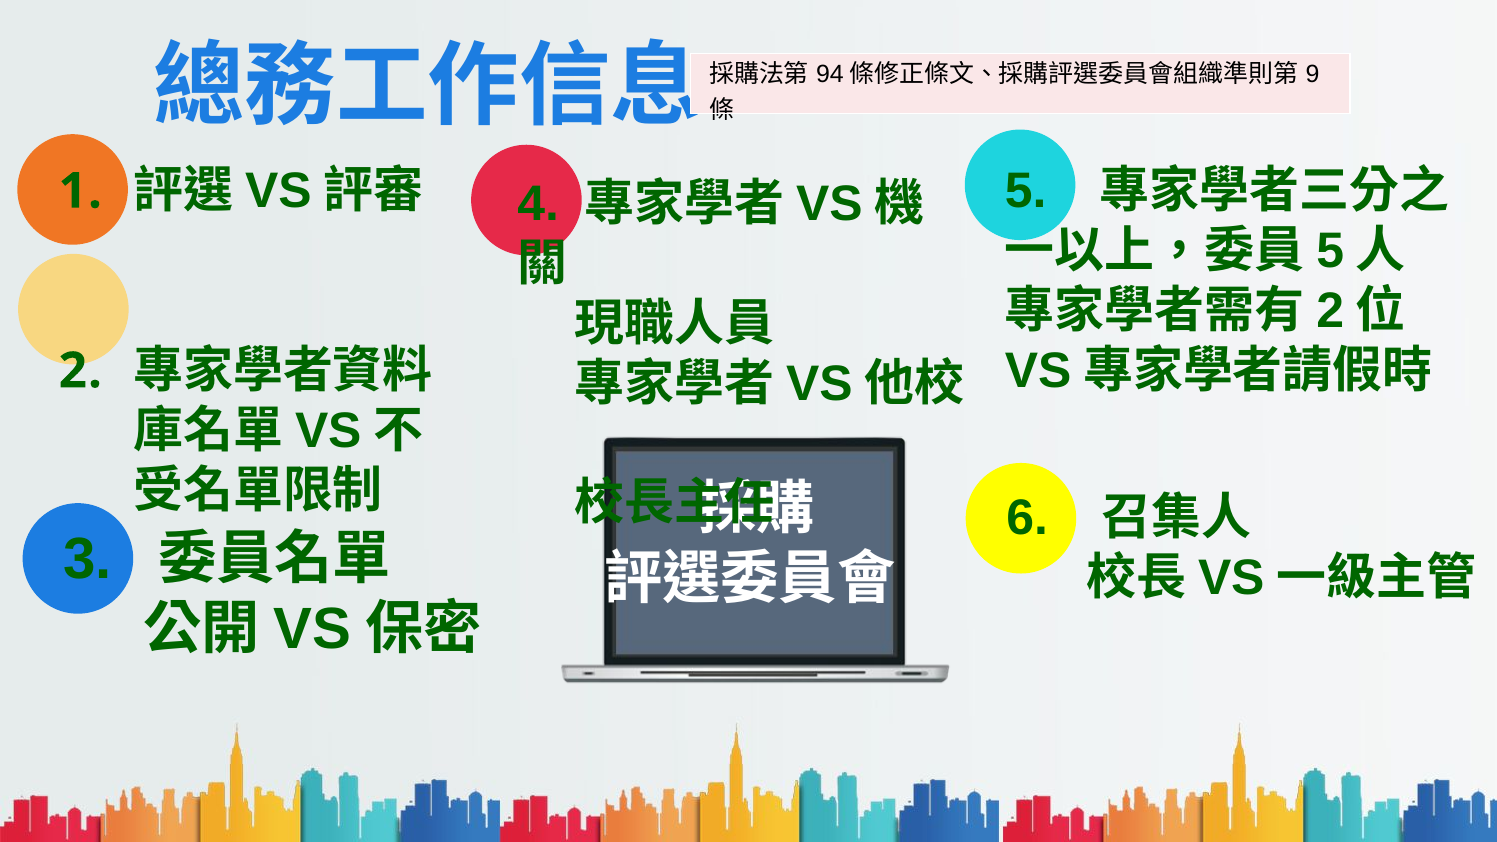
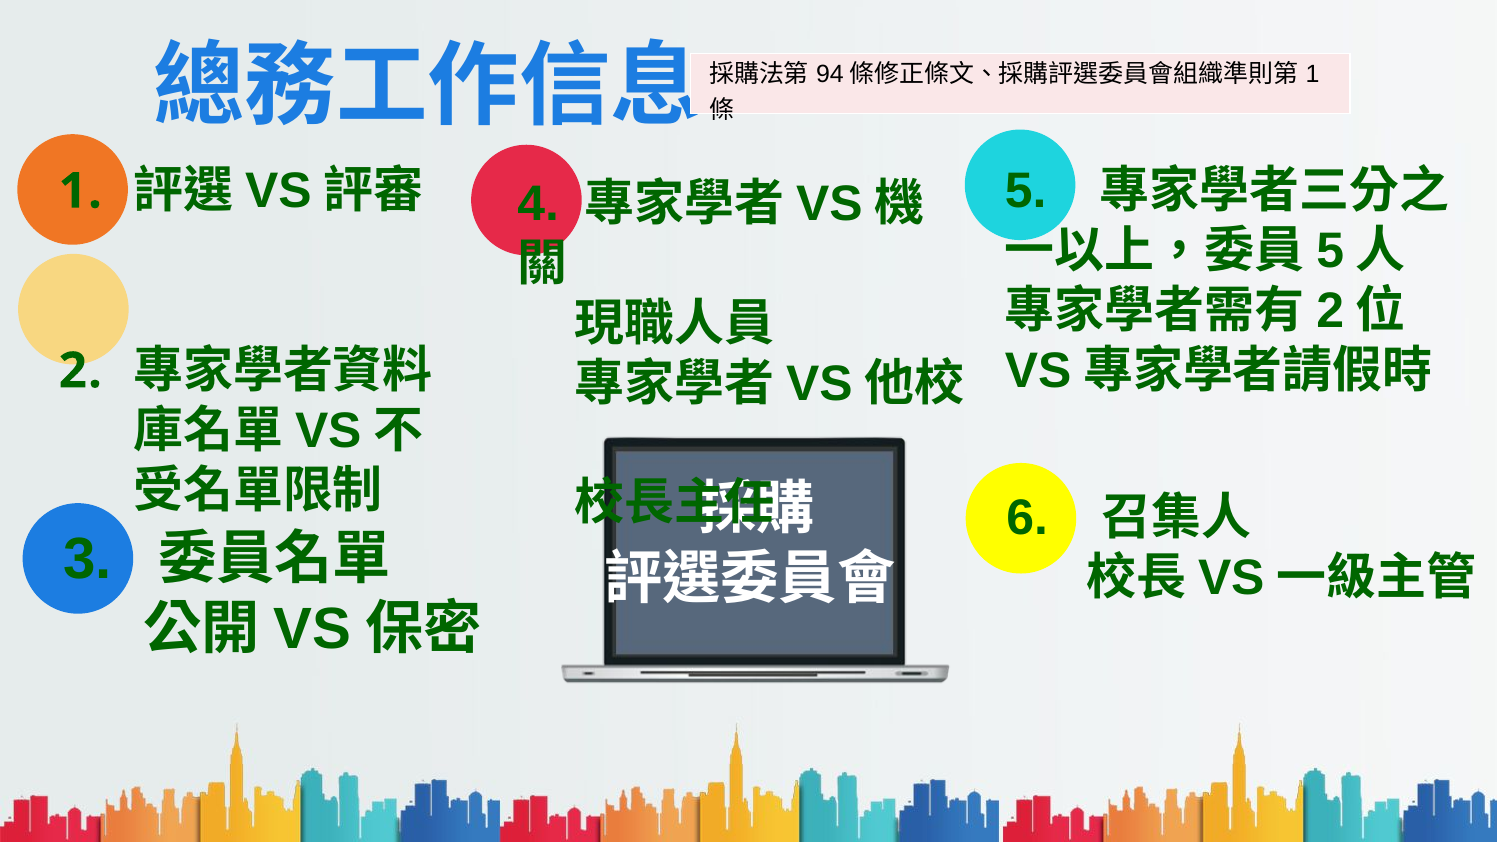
9 at (1313, 74): 9 -> 1
